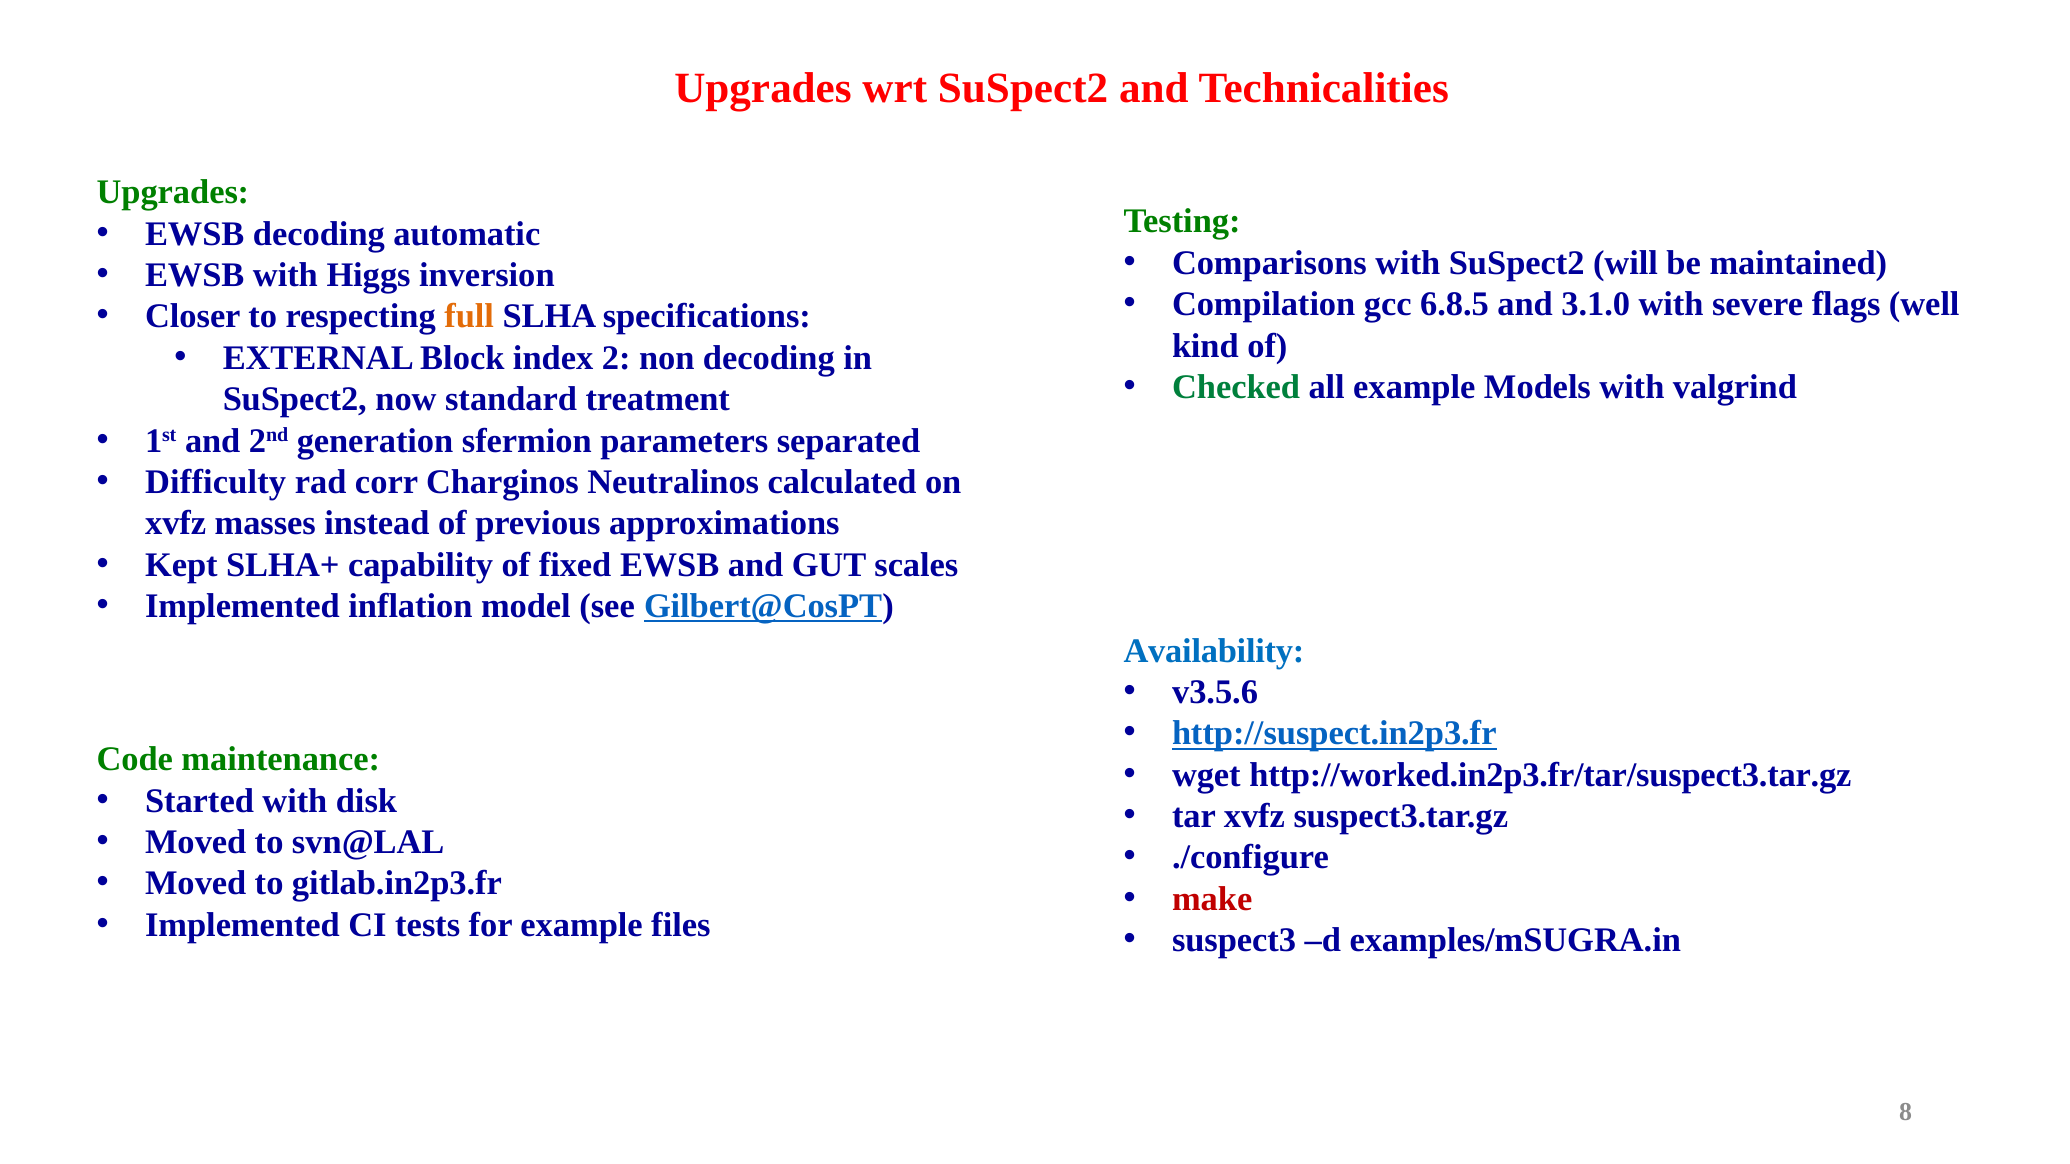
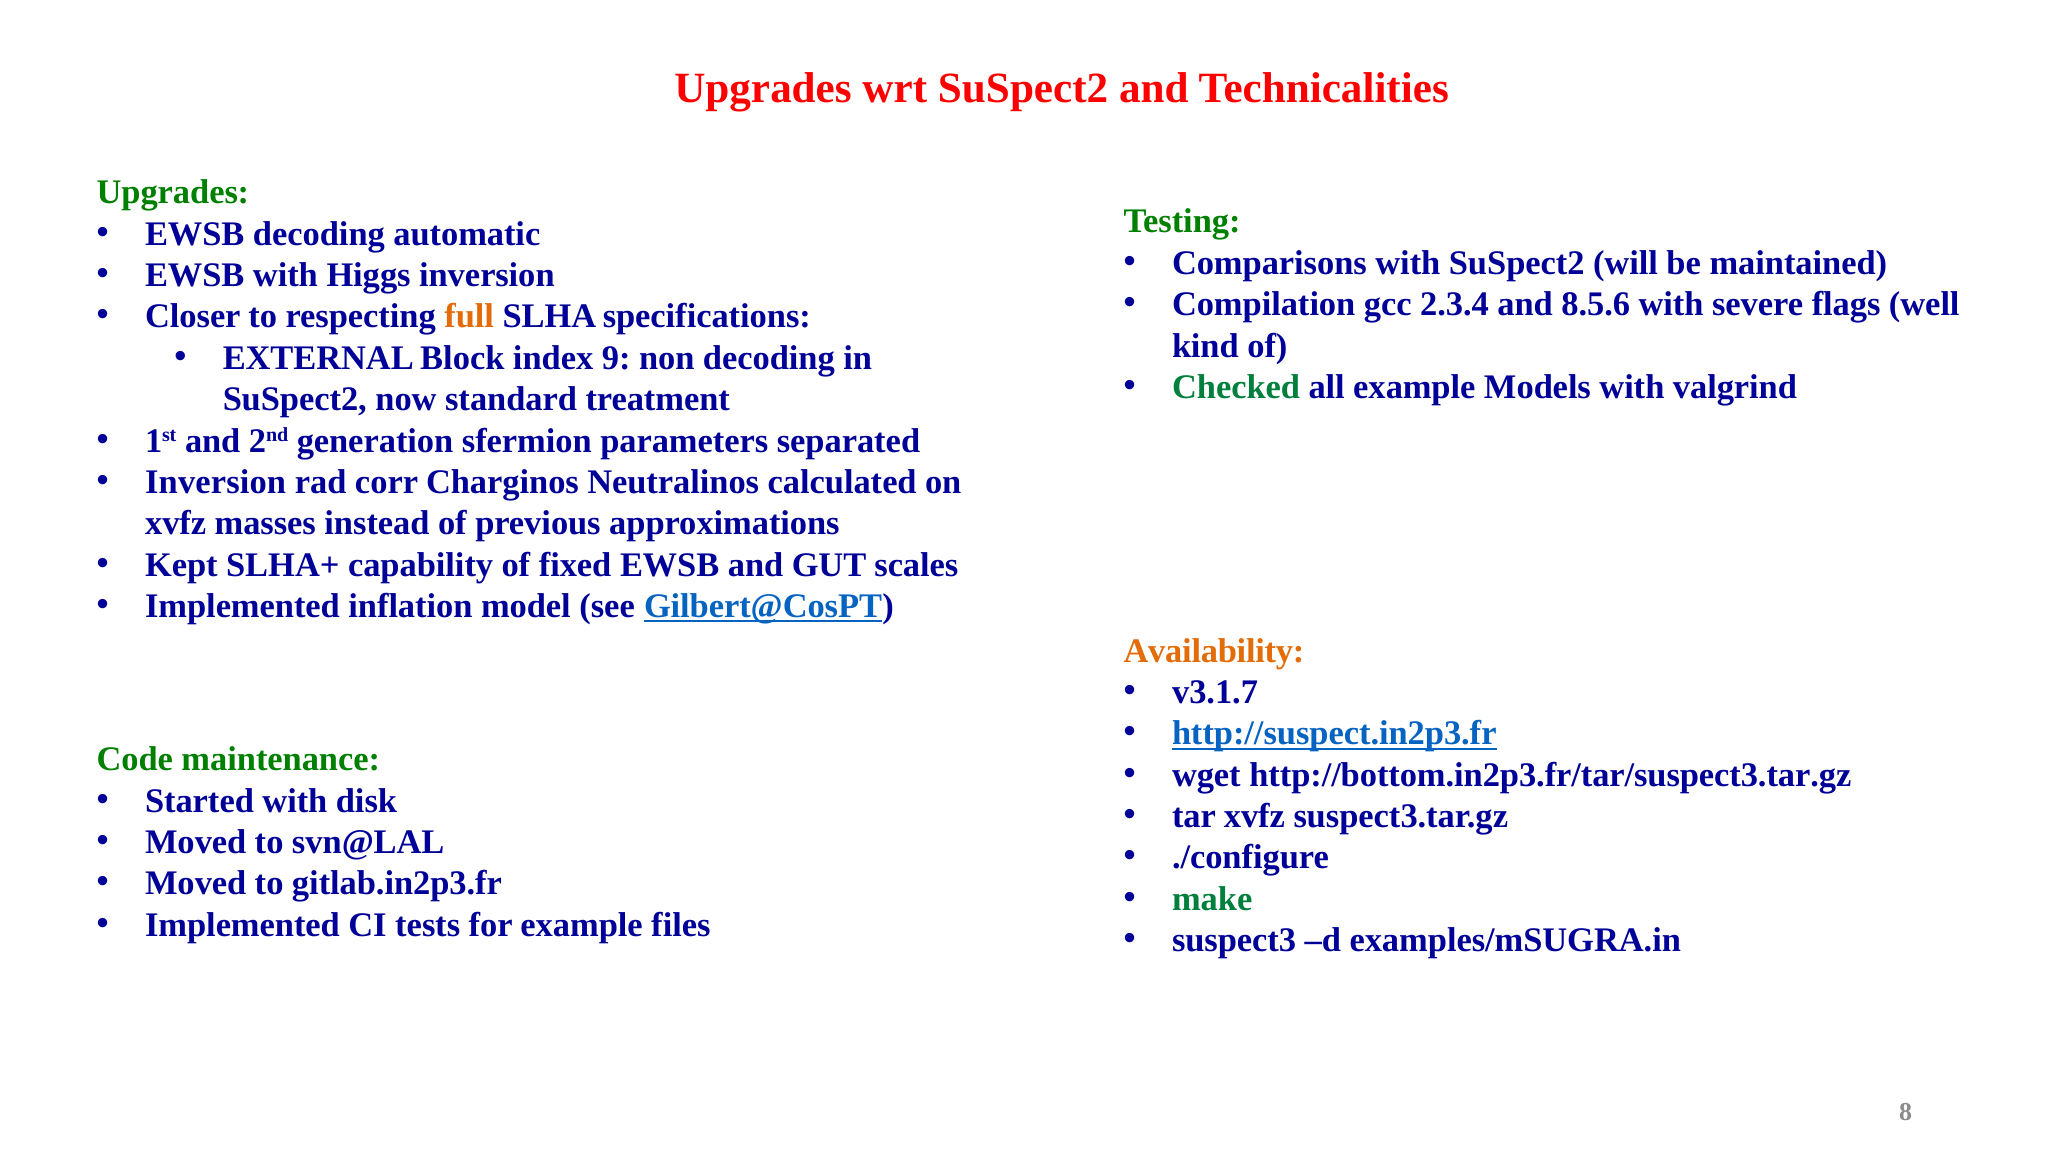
6.8.5: 6.8.5 -> 2.3.4
3.1.0: 3.1.0 -> 8.5.6
2: 2 -> 9
Difficulty at (216, 482): Difficulty -> Inversion
Availability colour: blue -> orange
v3.5.6: v3.5.6 -> v3.1.7
http://worked.in2p3.fr/tar/suspect3.tar.gz: http://worked.in2p3.fr/tar/suspect3.tar.gz -> http://bottom.in2p3.fr/tar/suspect3.tar.gz
make colour: red -> green
